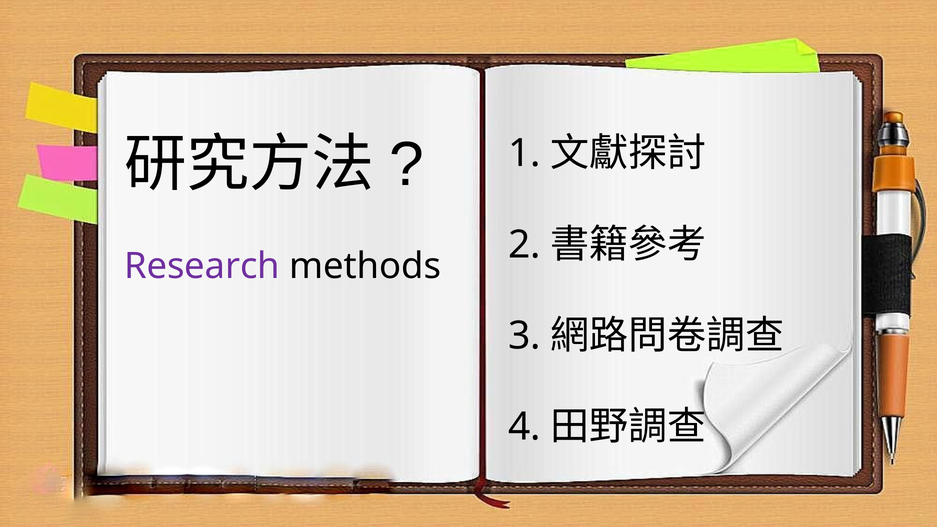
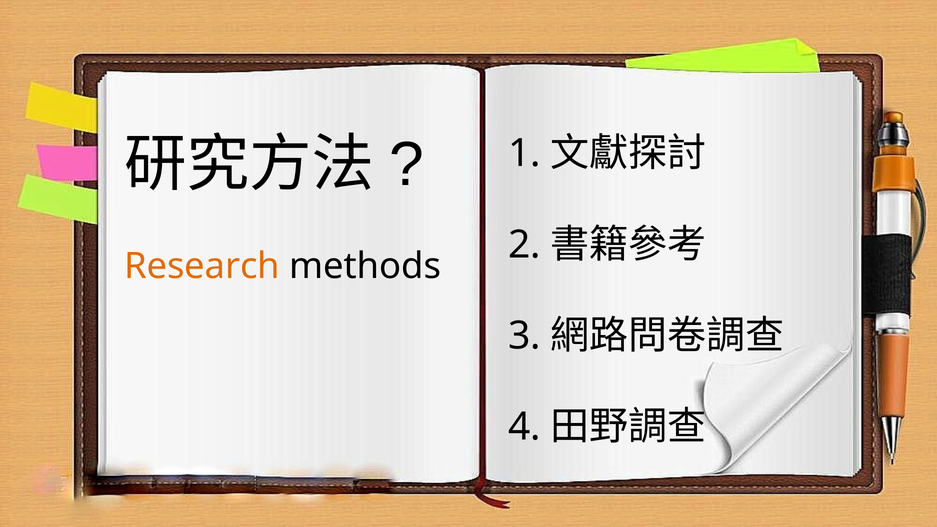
Research colour: purple -> orange
